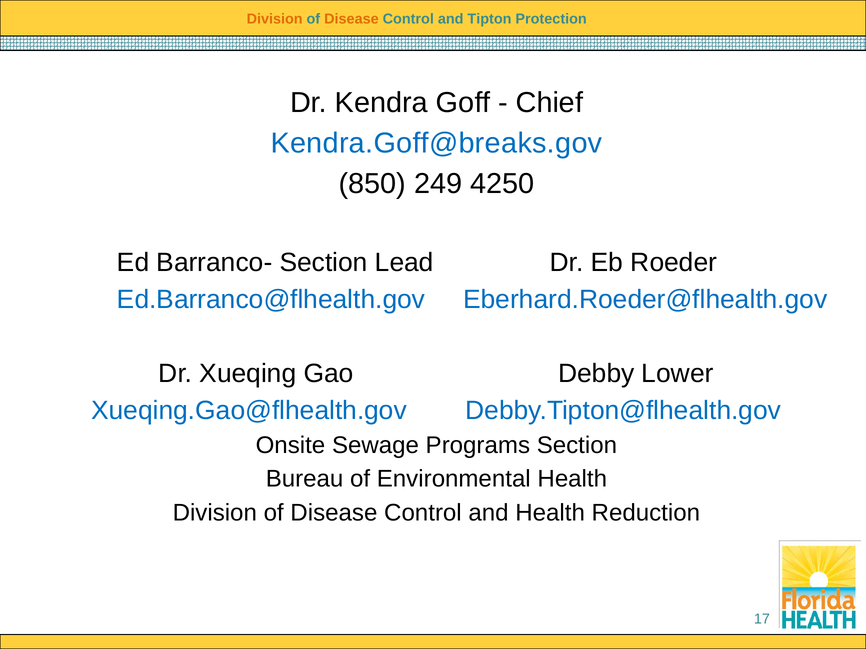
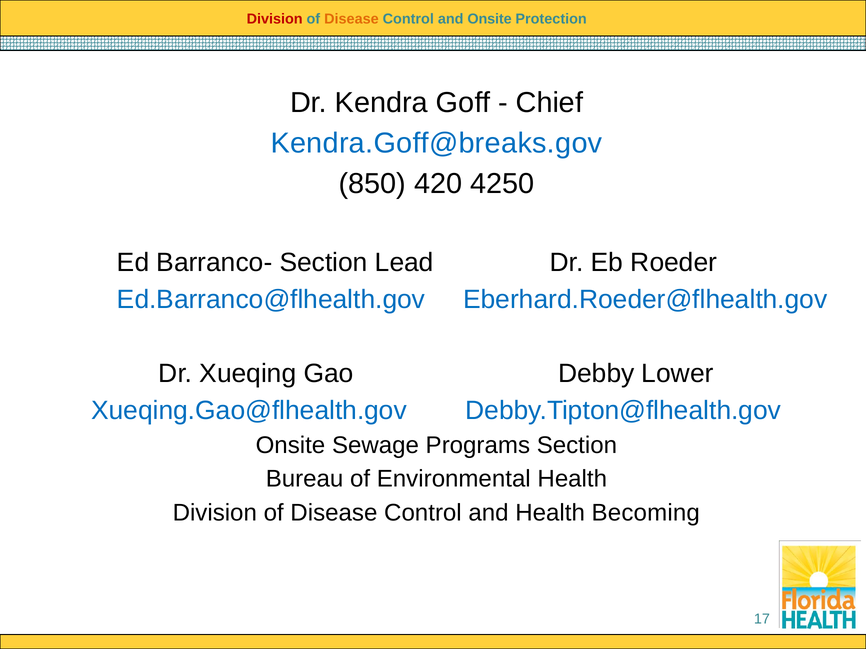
Division at (275, 19) colour: orange -> red
and Tipton: Tipton -> Onsite
249: 249 -> 420
Reduction: Reduction -> Becoming
